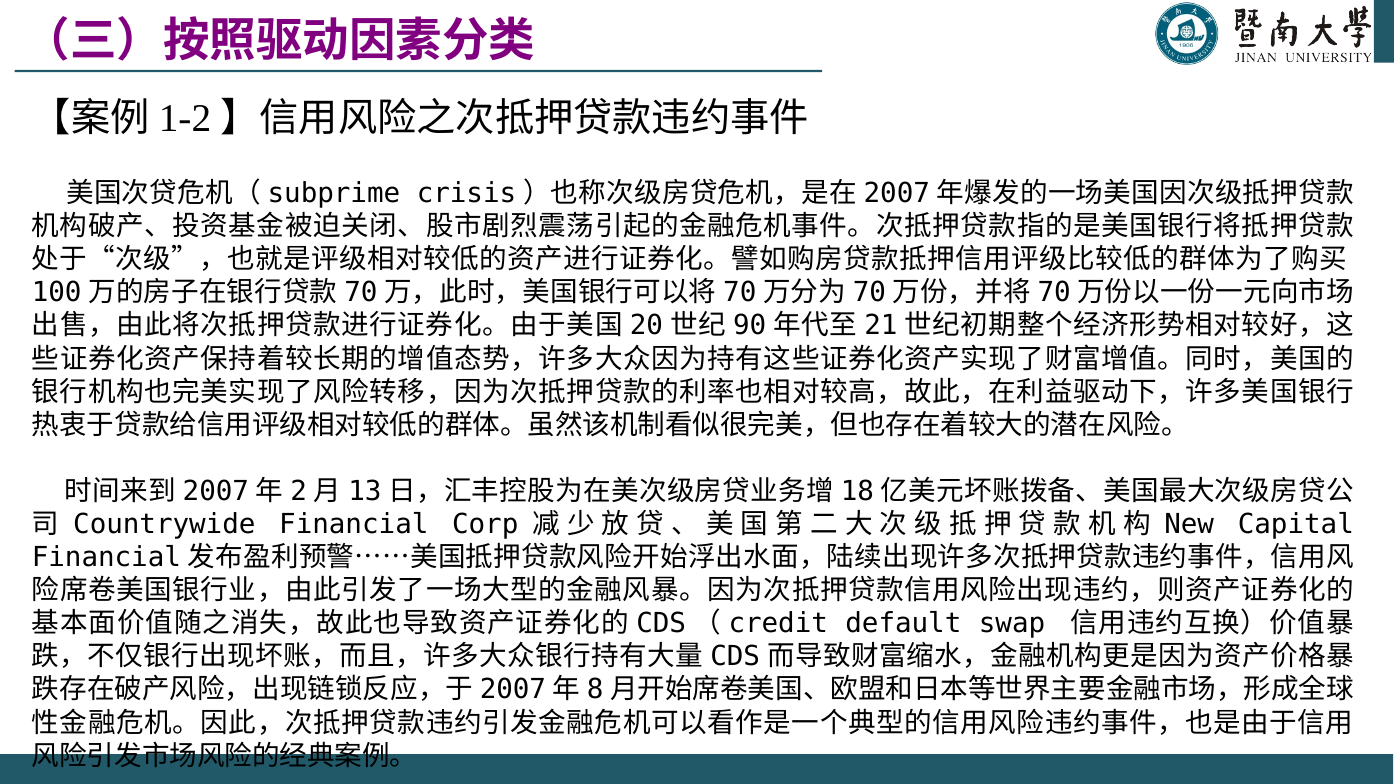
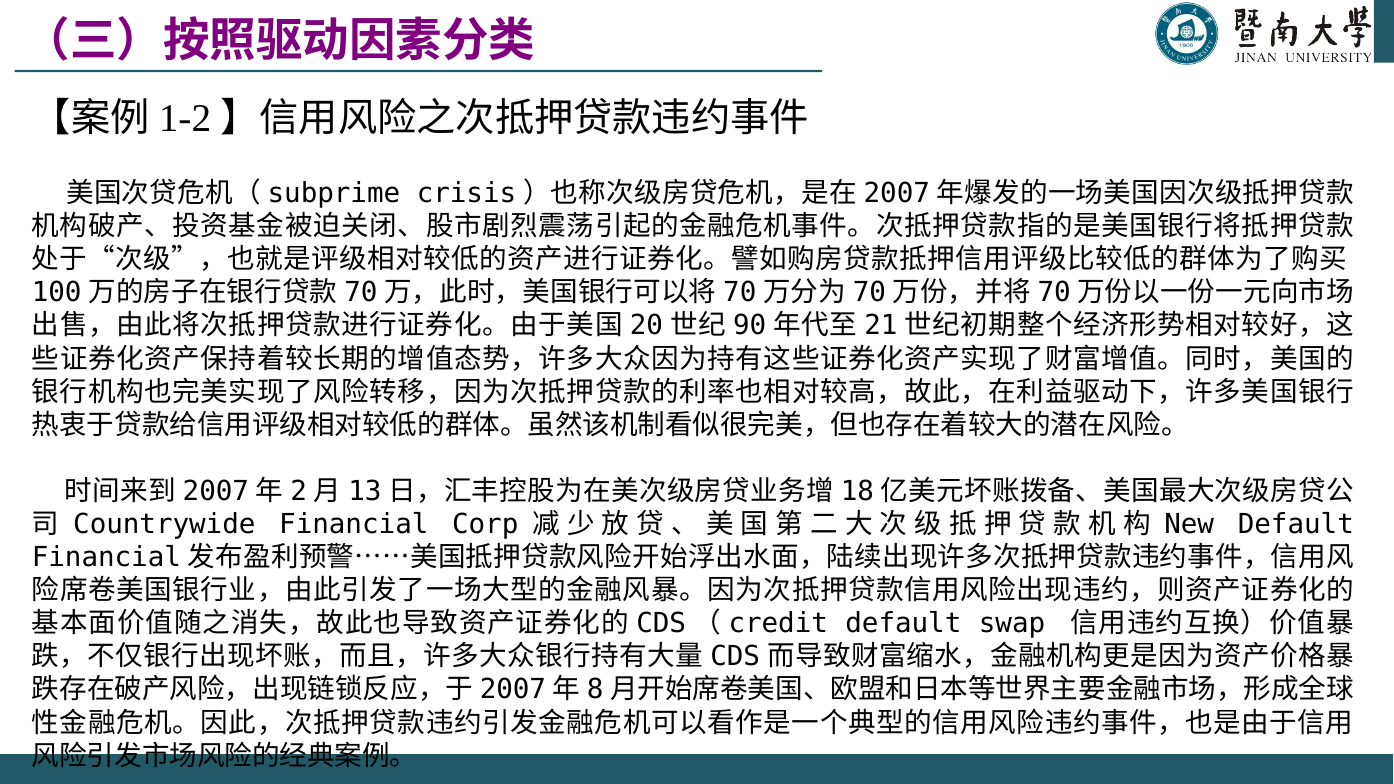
Capital at (1296, 525): Capital -> Default
